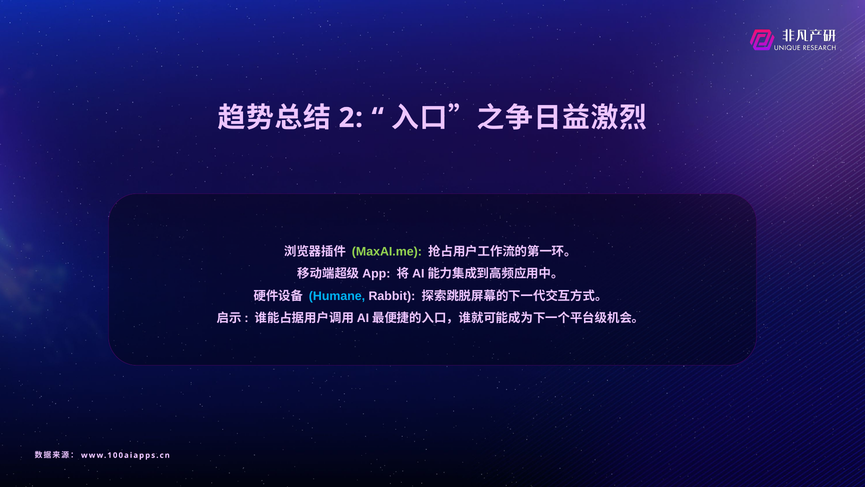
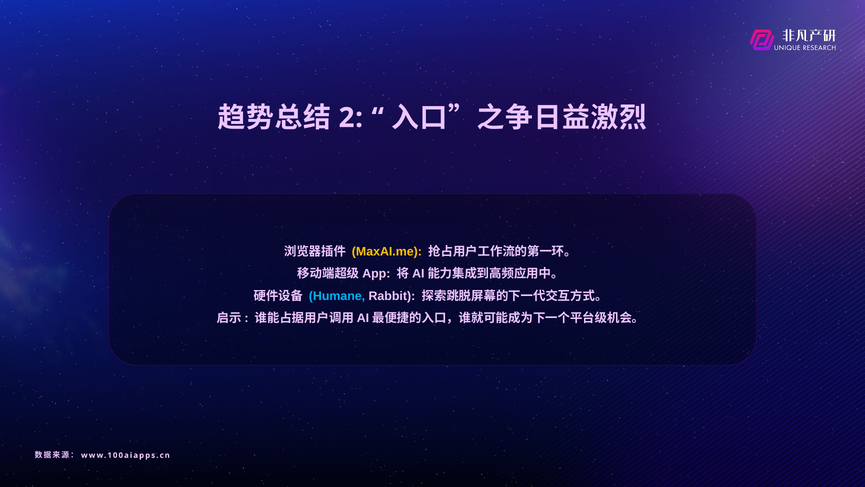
MaxAI.me colour: light green -> yellow
